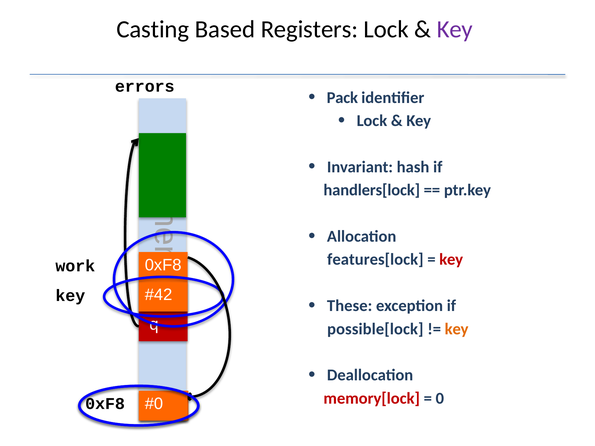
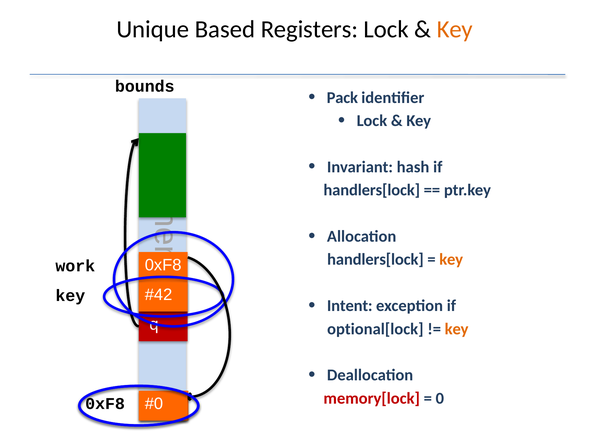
Casting: Casting -> Unique
Key at (455, 29) colour: purple -> orange
errors: errors -> bounds
features[lock at (375, 260): features[lock -> handlers[lock
key at (451, 260) colour: red -> orange
These: These -> Intent
possible[lock: possible[lock -> optional[lock
